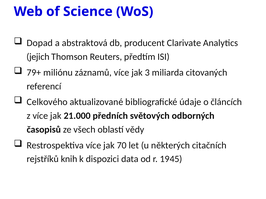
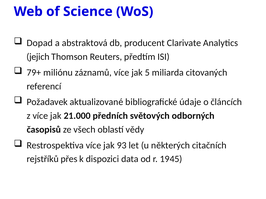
3: 3 -> 5
Celkového: Celkového -> Požadavek
70: 70 -> 93
knih: knih -> přes
